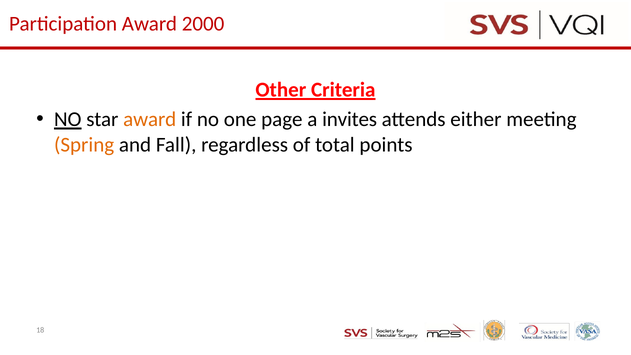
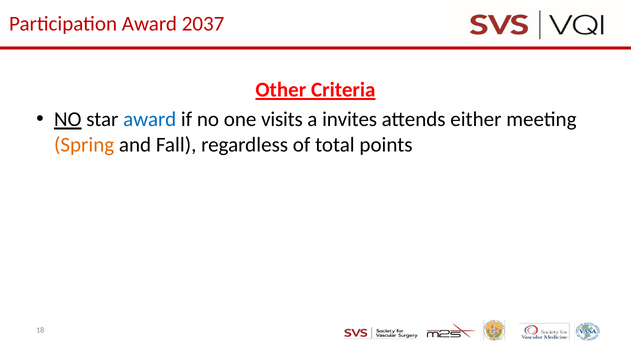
2000: 2000 -> 2037
award at (150, 119) colour: orange -> blue
page: page -> visits
